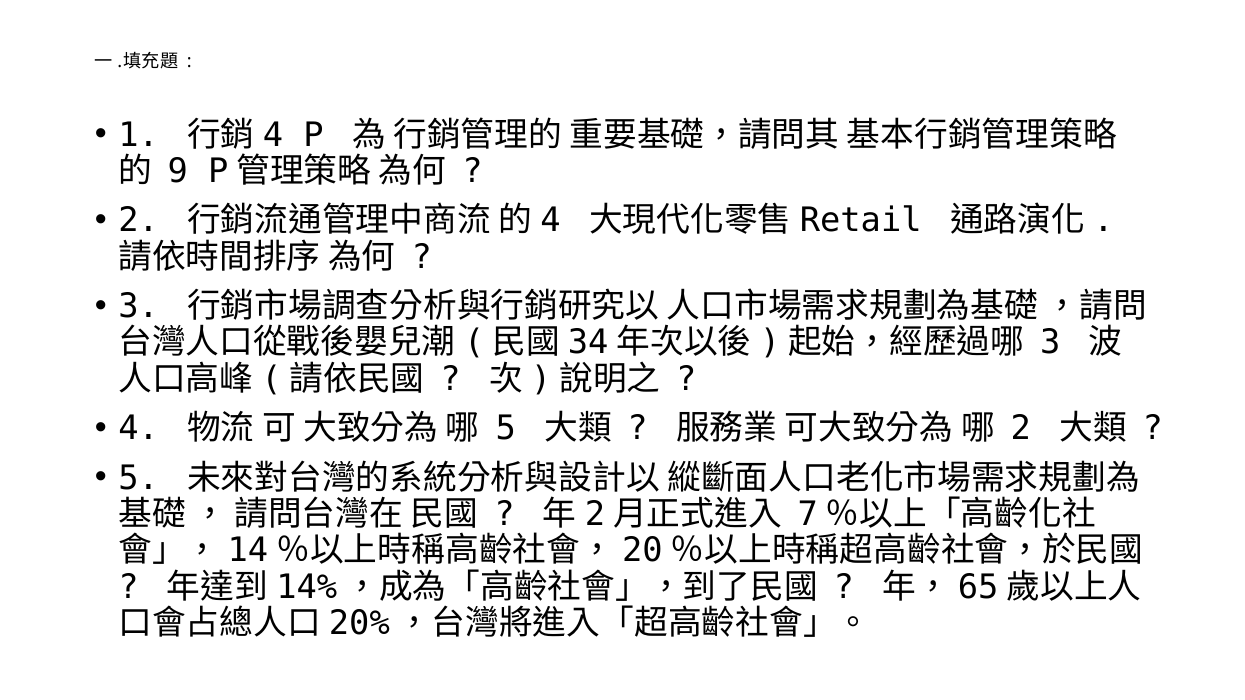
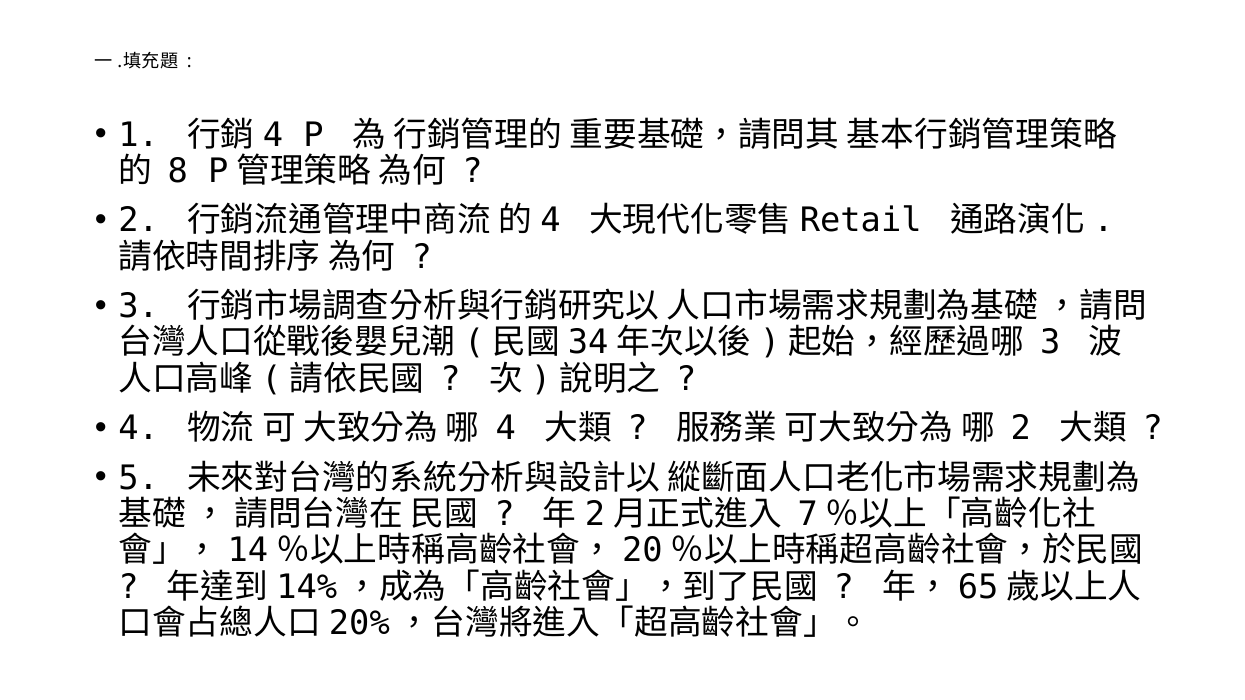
9: 9 -> 8
5 at (506, 429): 5 -> 4
